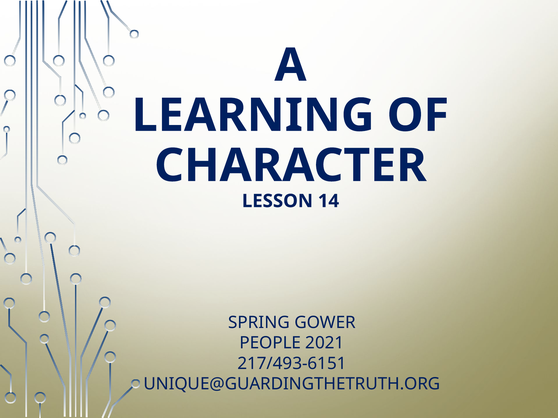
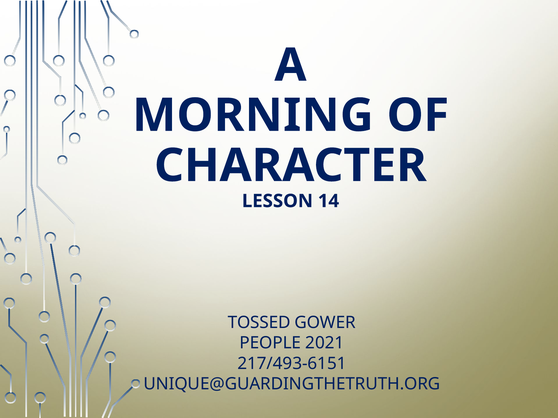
LEARNING: LEARNING -> MORNING
SPRING: SPRING -> TOSSED
